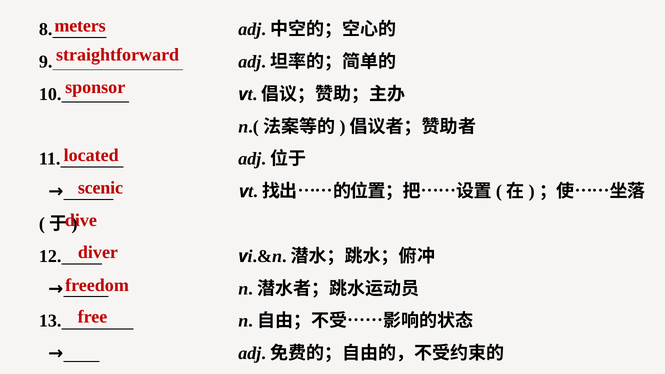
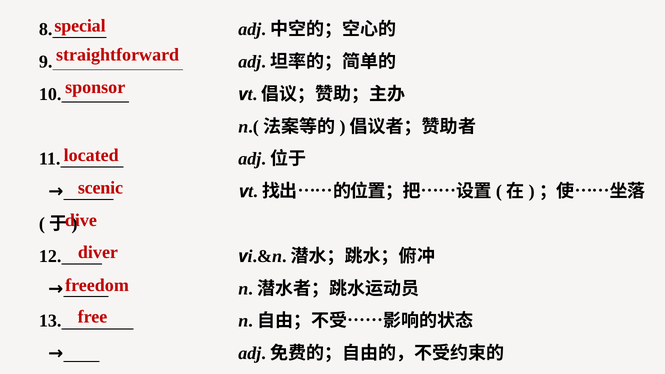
meters: meters -> special
